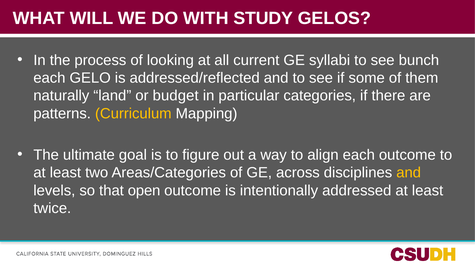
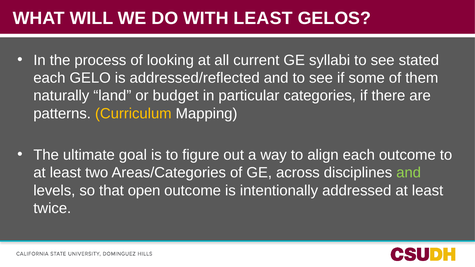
STUDY at (263, 18): STUDY -> LEAST
bunch: bunch -> stated
and at (409, 173) colour: yellow -> light green
